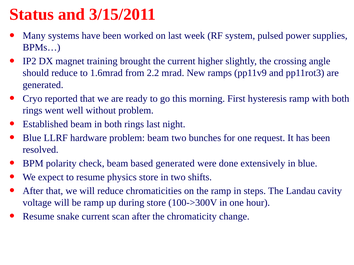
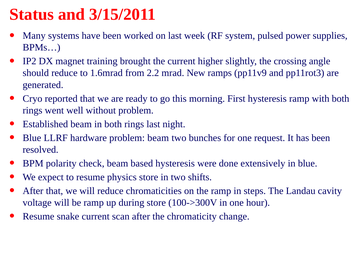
based generated: generated -> hysteresis
